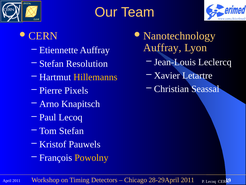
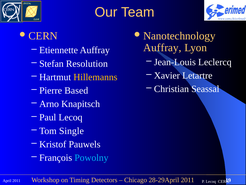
Pixels: Pixels -> Based
Tom Stefan: Stefan -> Single
Powolny colour: yellow -> light blue
